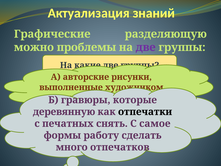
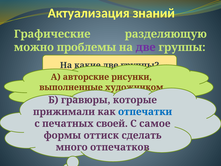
деревянную: деревянную -> прижимали
отпечатки colour: black -> blue
снять: снять -> своей
работу: работу -> оттиск
